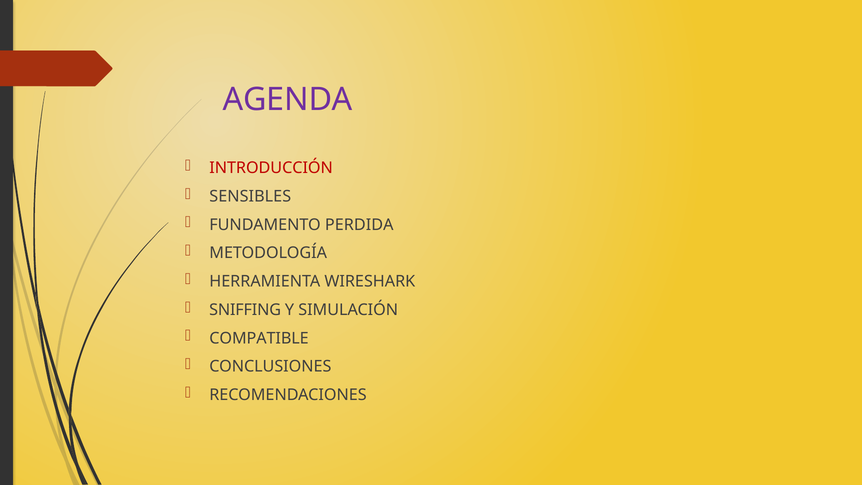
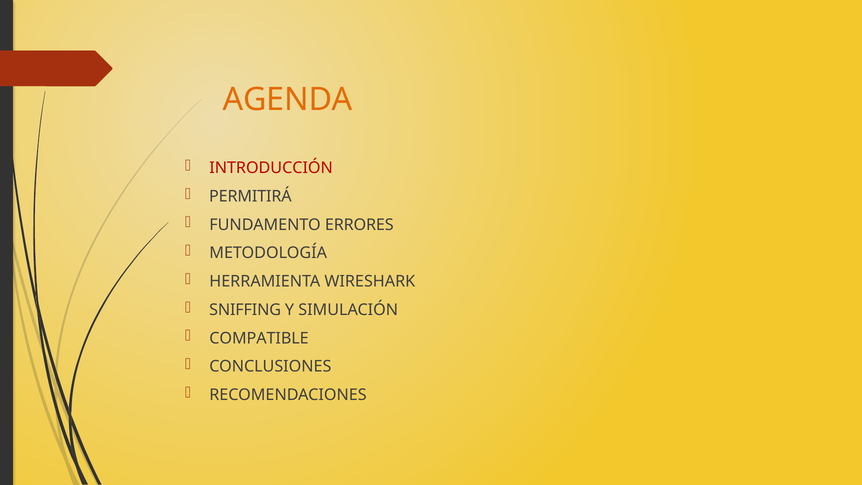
AGENDA colour: purple -> orange
SENSIBLES: SENSIBLES -> PERMITIRÁ
PERDIDA: PERDIDA -> ERRORES
